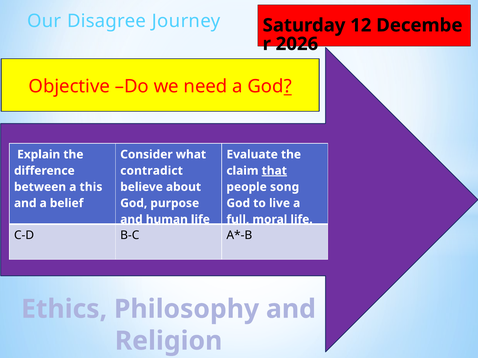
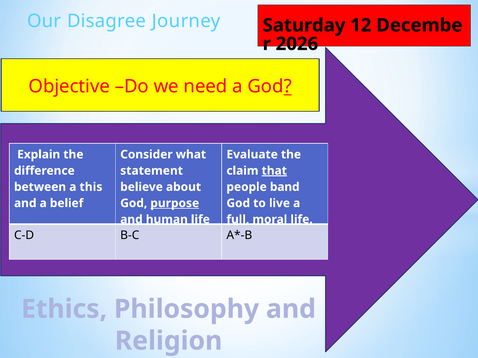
contradict: contradict -> statement
song: song -> band
purpose underline: none -> present
